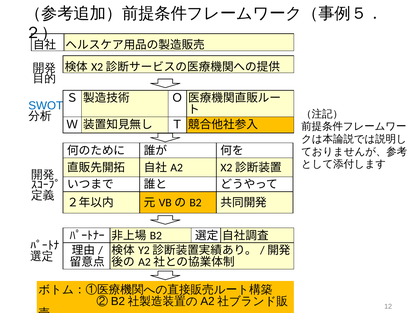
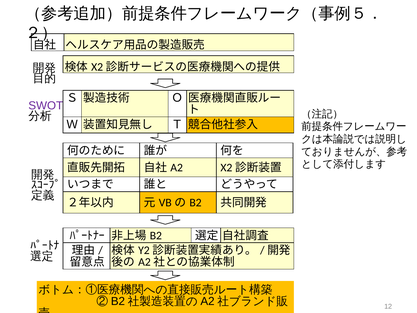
SWOT colour: blue -> purple
